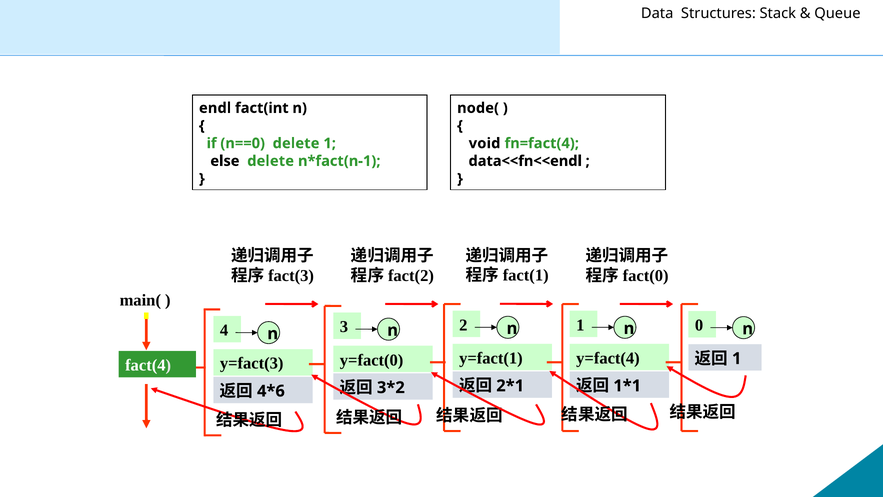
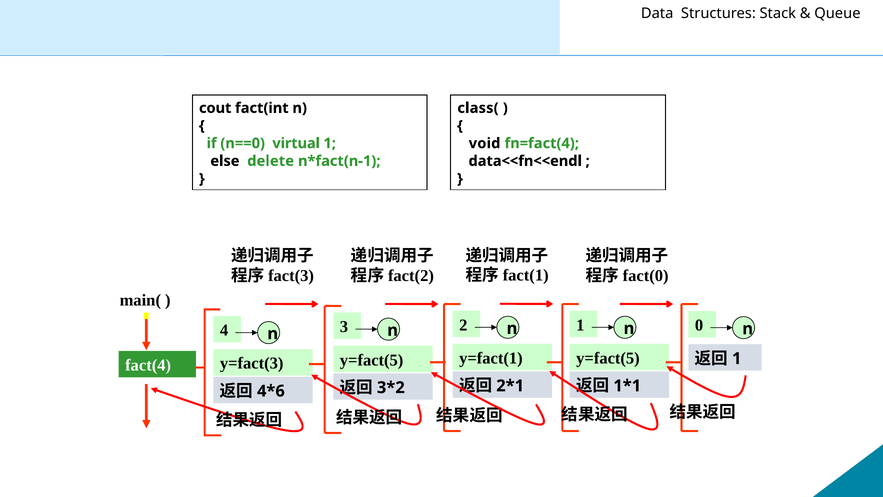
endl: endl -> cout
node(: node( -> class(
n==0 delete: delete -> virtual
y=fact(4 at (608, 358): y=fact(4 -> y=fact(5
y=fact(0 at (372, 360): y=fact(0 -> y=fact(5
